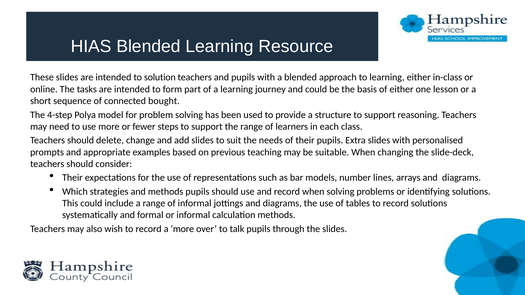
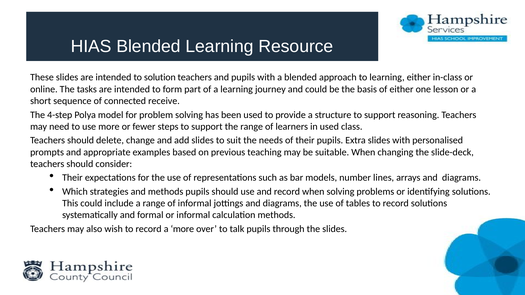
bought: bought -> receive
in each: each -> used
